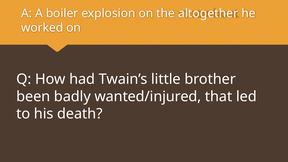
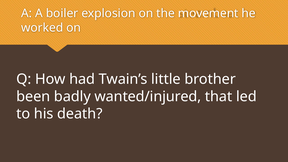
altogether: altogether -> movement
